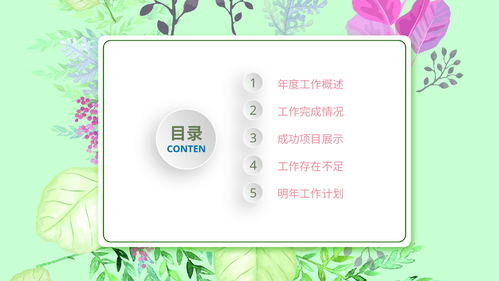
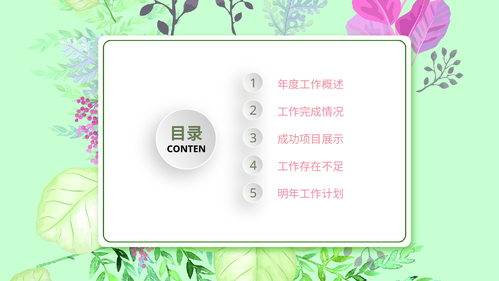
CONTEN colour: blue -> black
